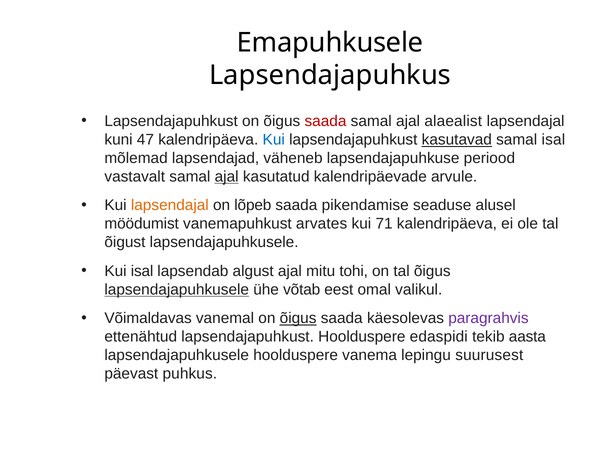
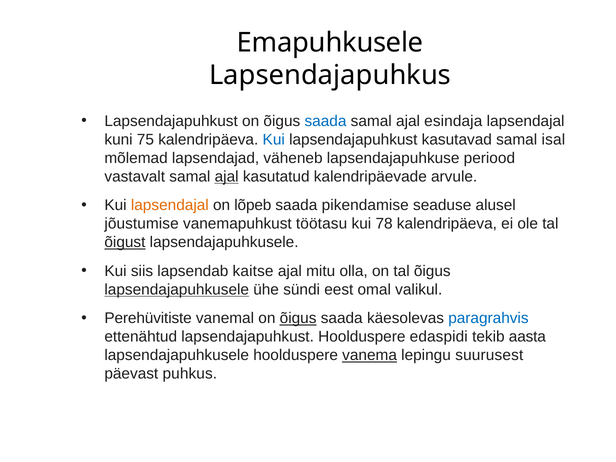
saada at (325, 121) colour: red -> blue
alaealist: alaealist -> esindaja
47: 47 -> 75
kasutavad underline: present -> none
möödumist: möödumist -> jõustumise
arvates: arvates -> töötasu
71: 71 -> 78
õigust underline: none -> present
Kui isal: isal -> siis
algust: algust -> kaitse
tohi: tohi -> olla
võtab: võtab -> sündi
Võimaldavas: Võimaldavas -> Perehüvitiste
paragrahvis colour: purple -> blue
vanema underline: none -> present
